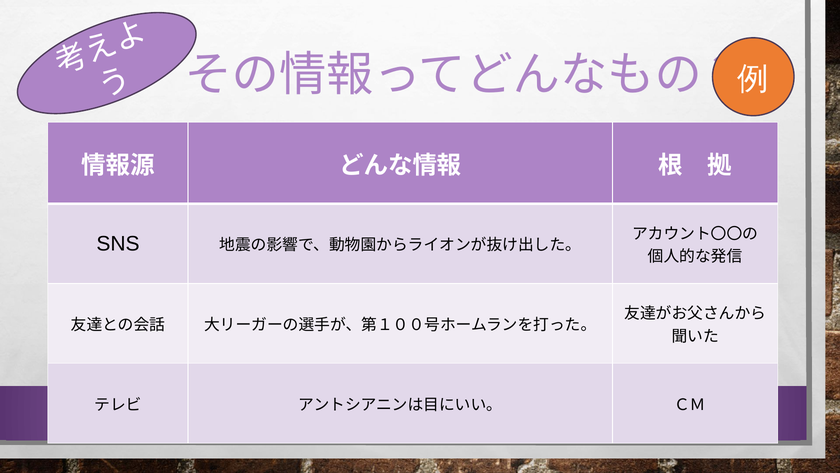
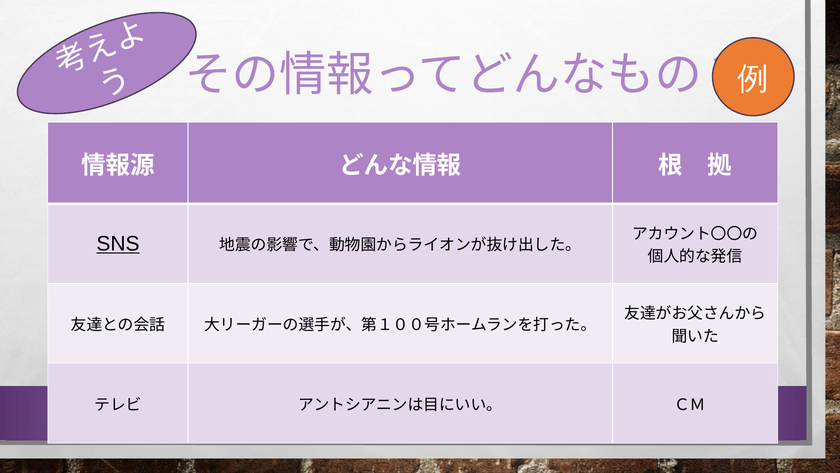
SNS underline: none -> present
